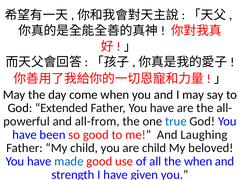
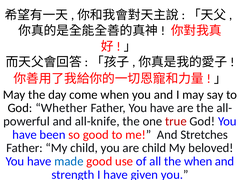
Extended: Extended -> Whether
all-from: all-from -> all-knife
true colour: blue -> red
Laughing: Laughing -> Stretches
